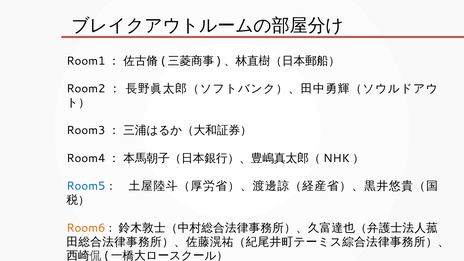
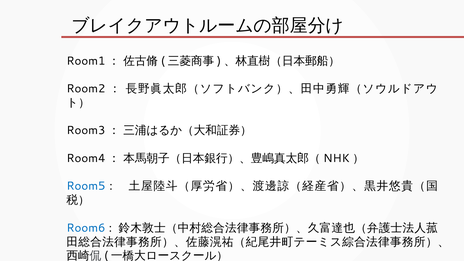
Room6 colour: orange -> blue
